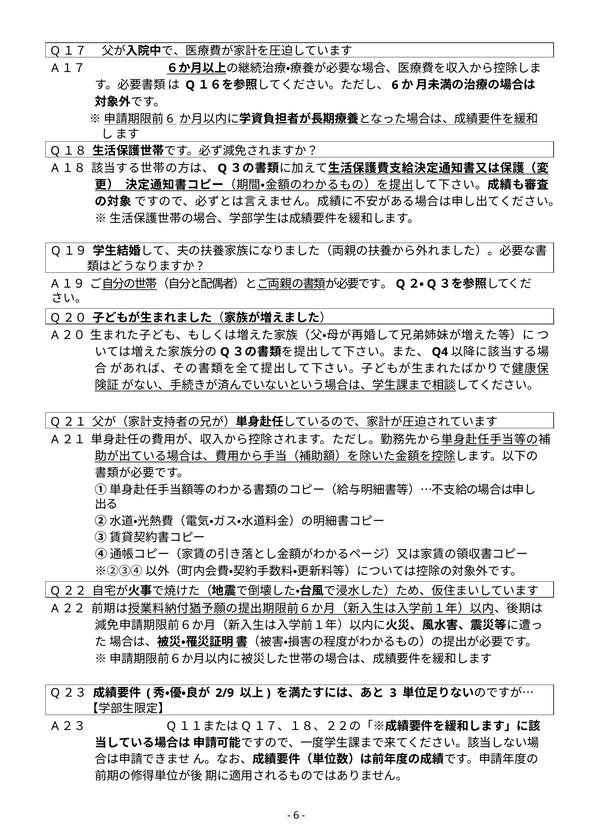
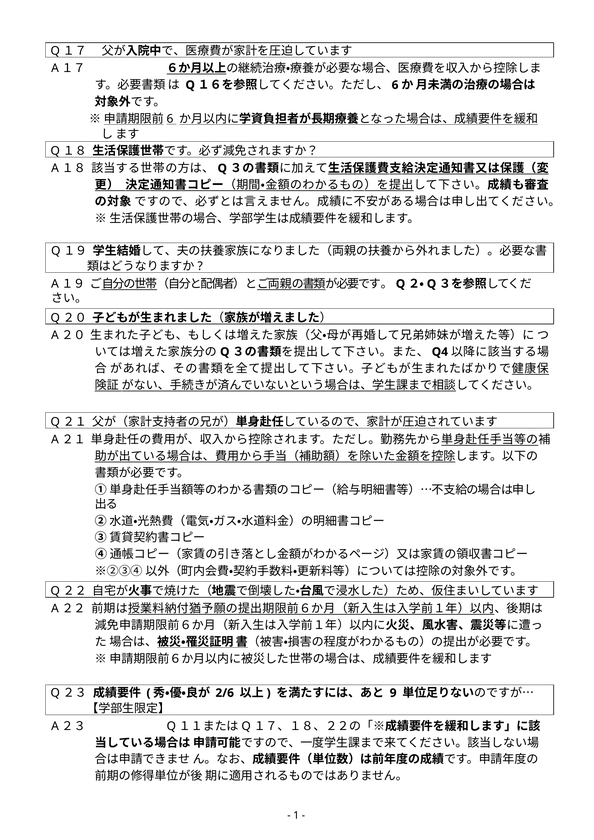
2/9: 2/9 -> 2/6
3: 3 -> 9
6 at (296, 815): 6 -> 1
